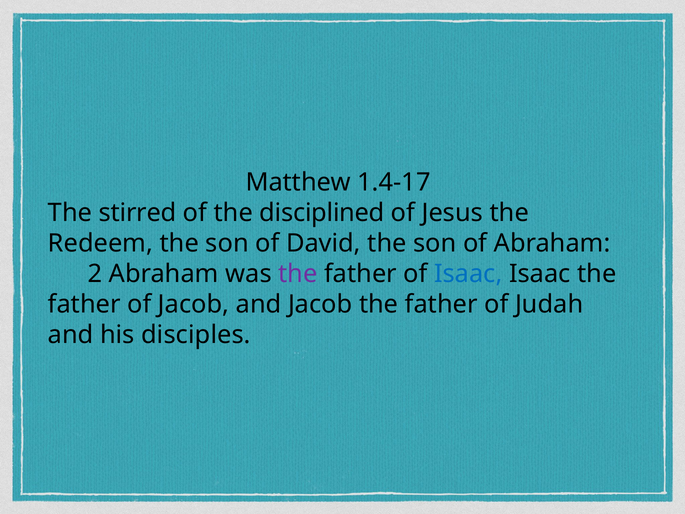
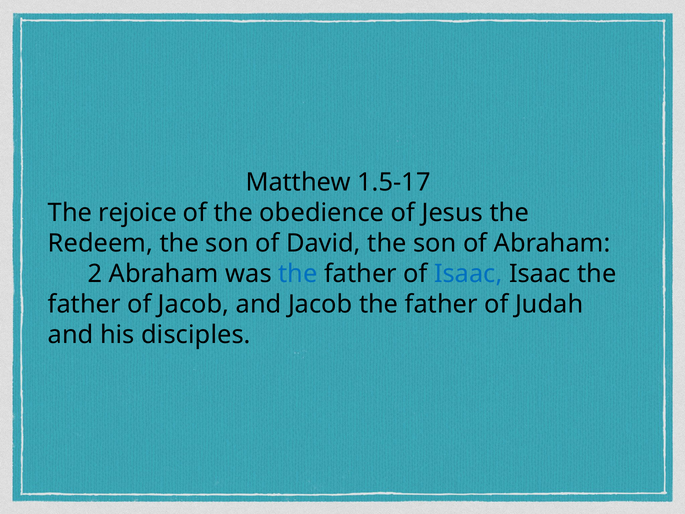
1.4-17: 1.4-17 -> 1.5-17
stirred: stirred -> rejoice
disciplined: disciplined -> obedience
the at (298, 274) colour: purple -> blue
